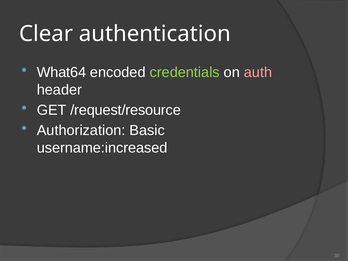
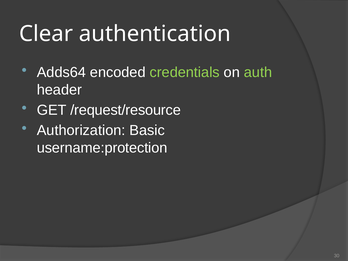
What64: What64 -> Adds64
auth colour: pink -> light green
username:increased: username:increased -> username:protection
